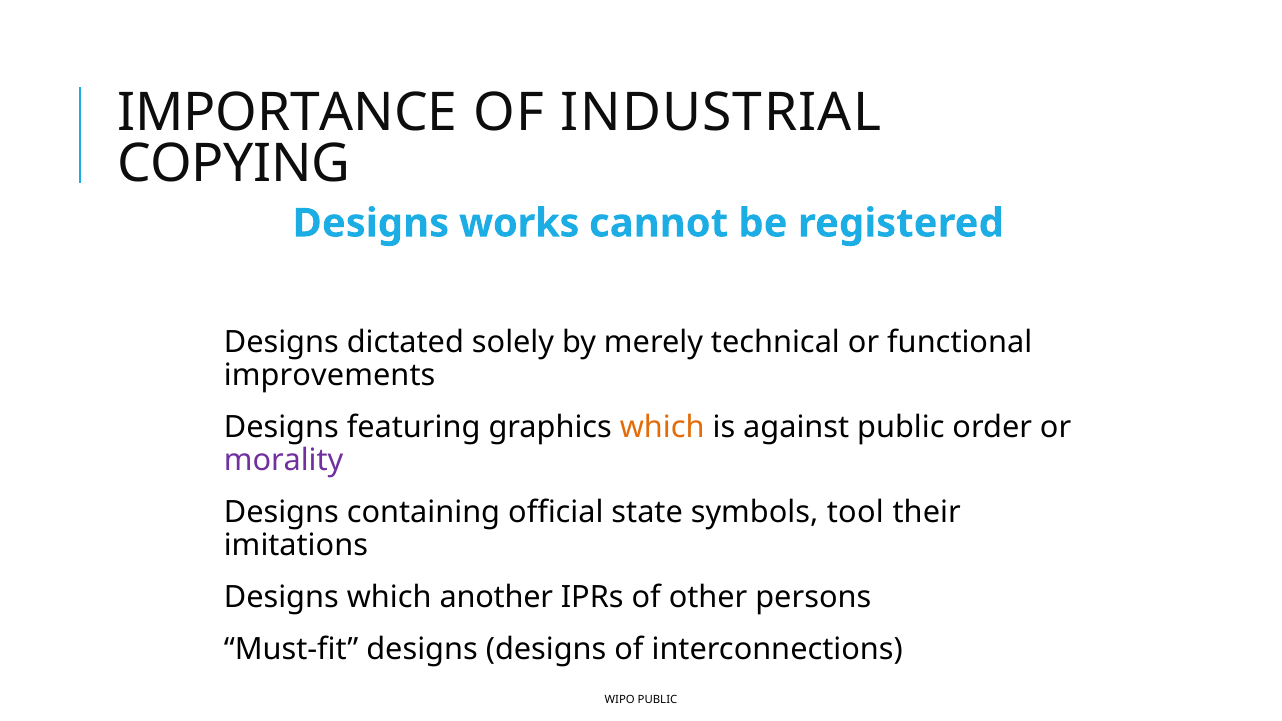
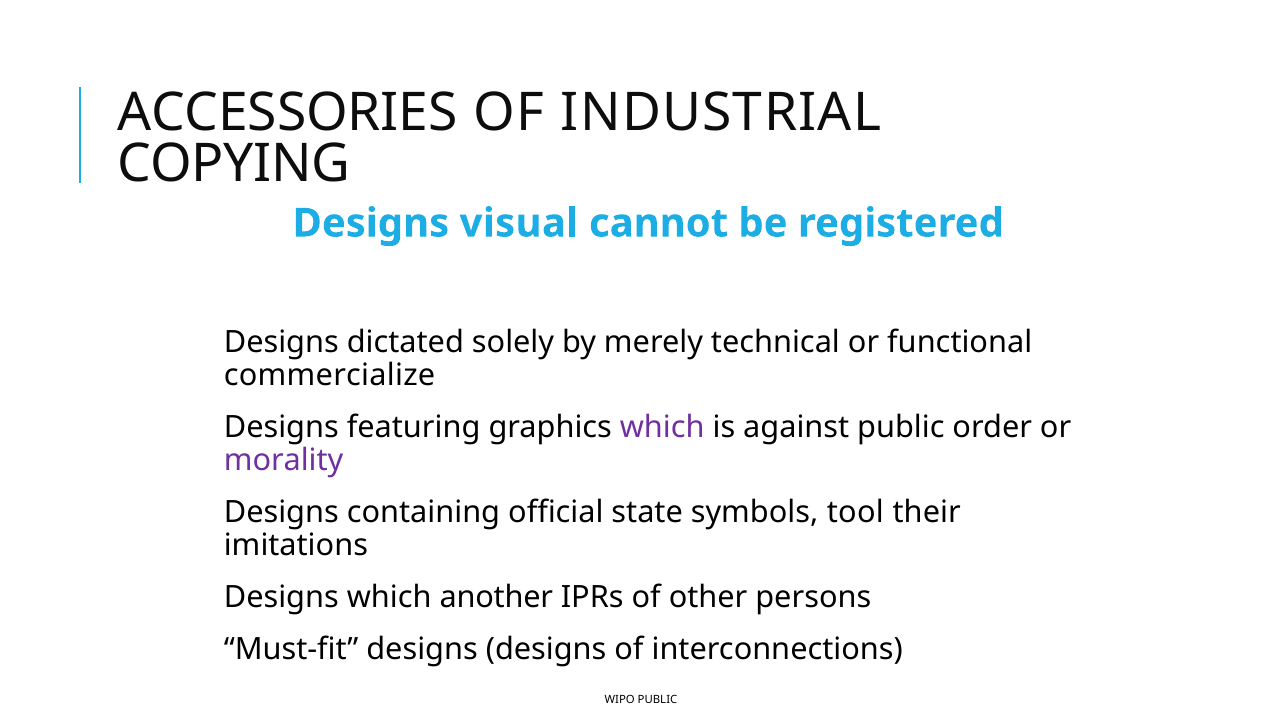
IMPORTANCE: IMPORTANCE -> ACCESSORIES
works: works -> visual
improvements: improvements -> commercialize
which at (662, 427) colour: orange -> purple
